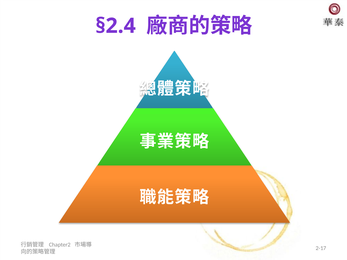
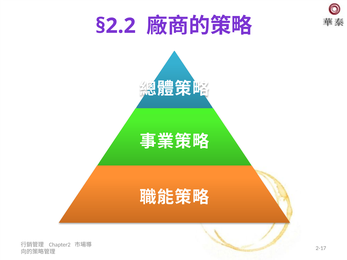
§2.4: §2.4 -> §2.2
